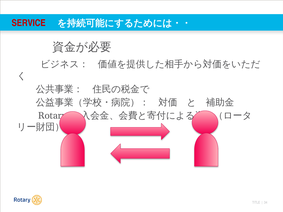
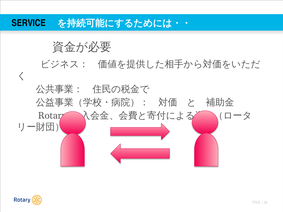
SERVICE colour: red -> black
